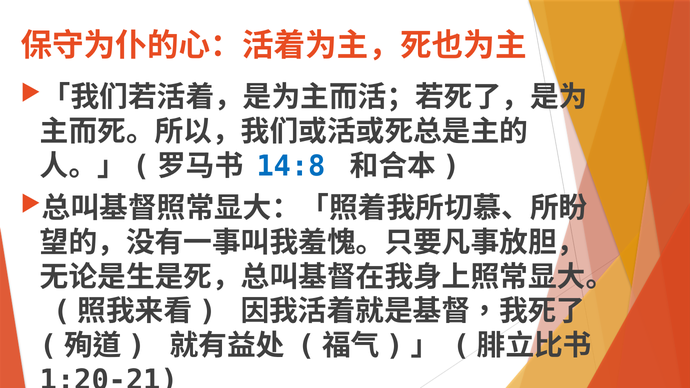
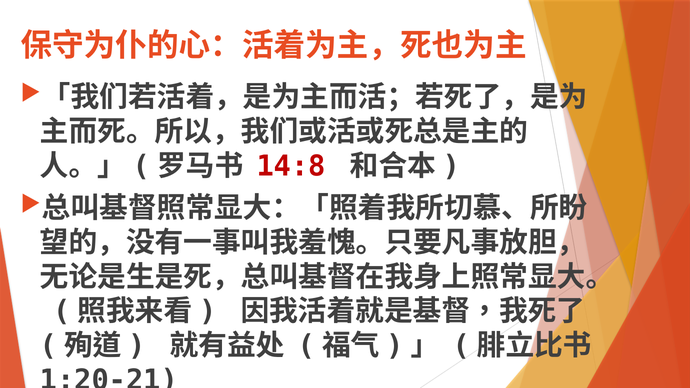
14:8 colour: blue -> red
